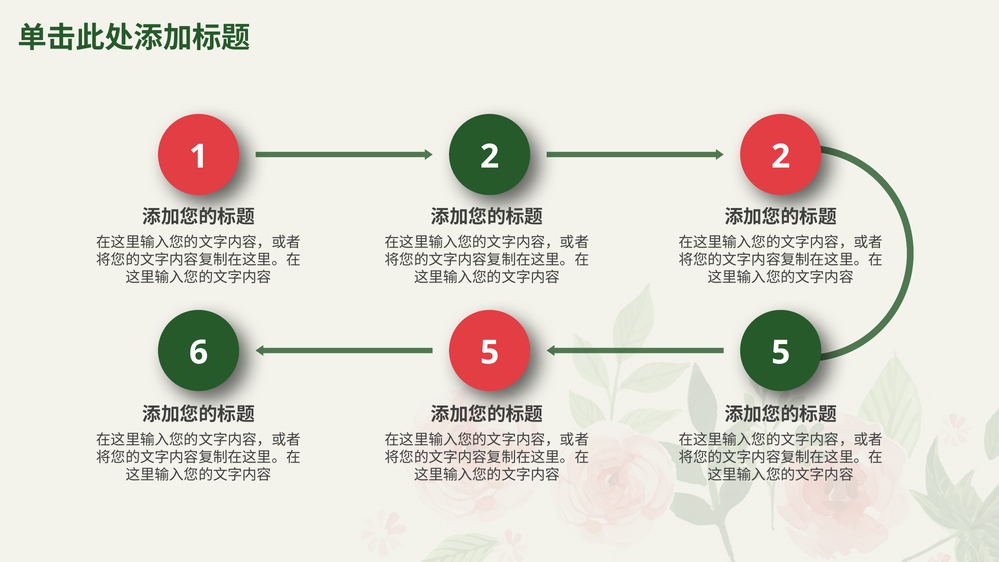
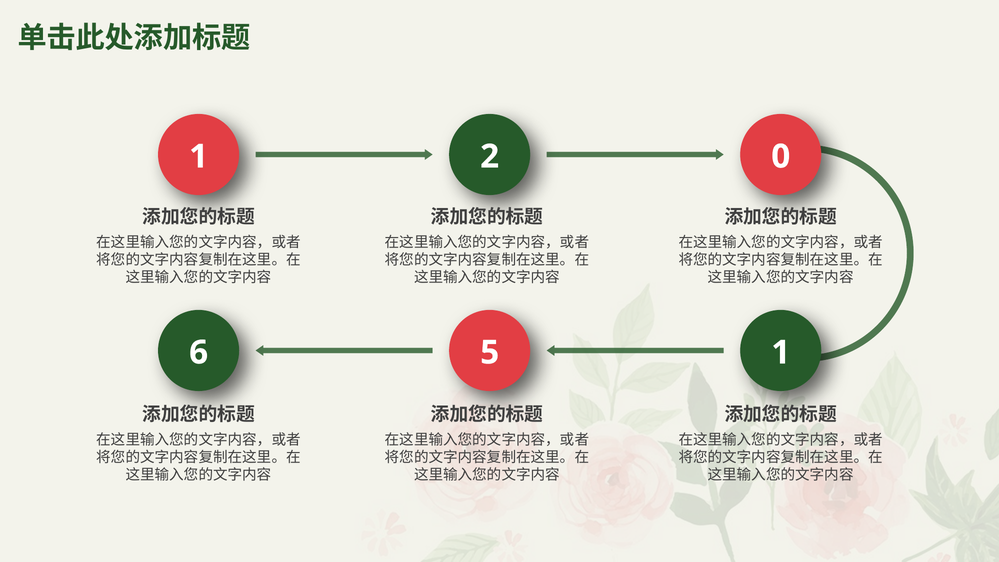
2 2: 2 -> 0
5 5: 5 -> 1
